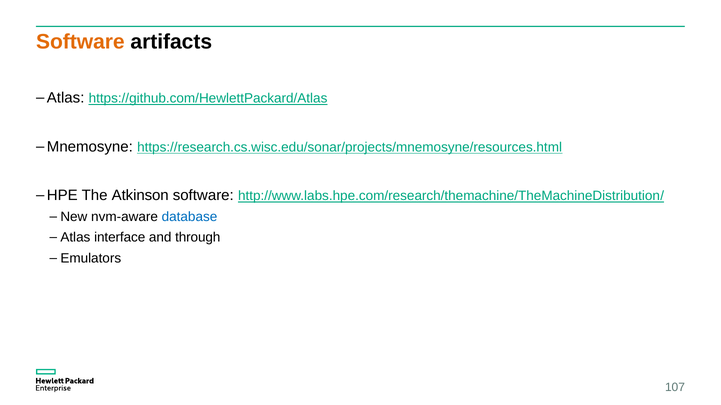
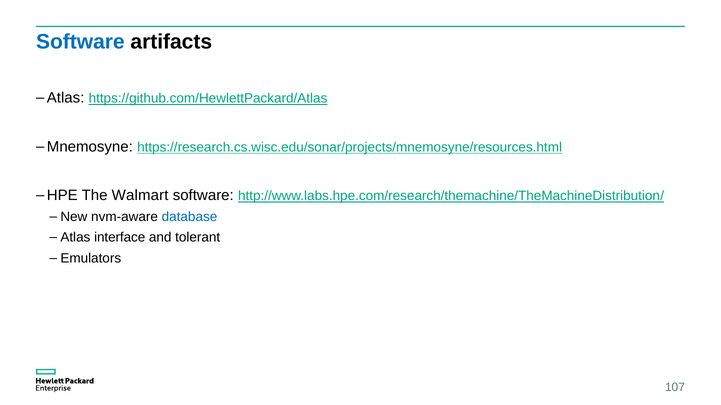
Software at (80, 42) colour: orange -> blue
Atkinson: Atkinson -> Walmart
through: through -> tolerant
